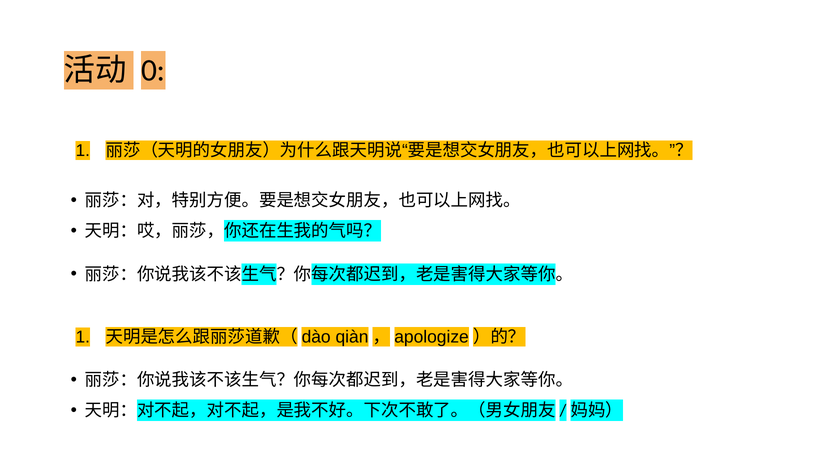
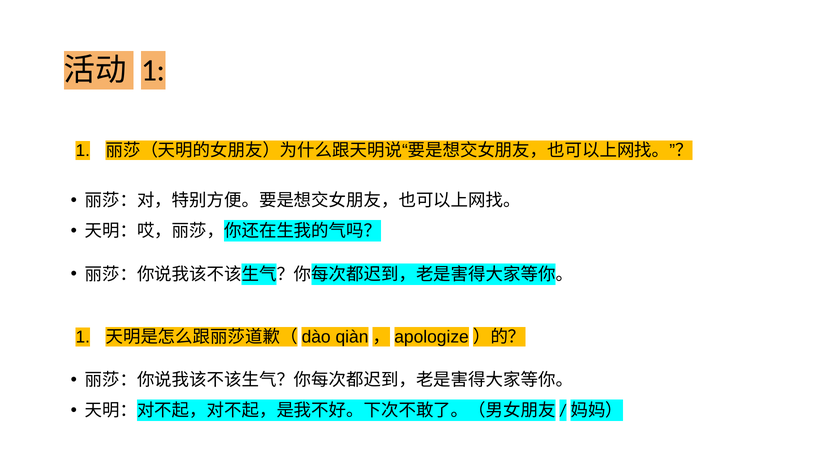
0 at (153, 70): 0 -> 1
